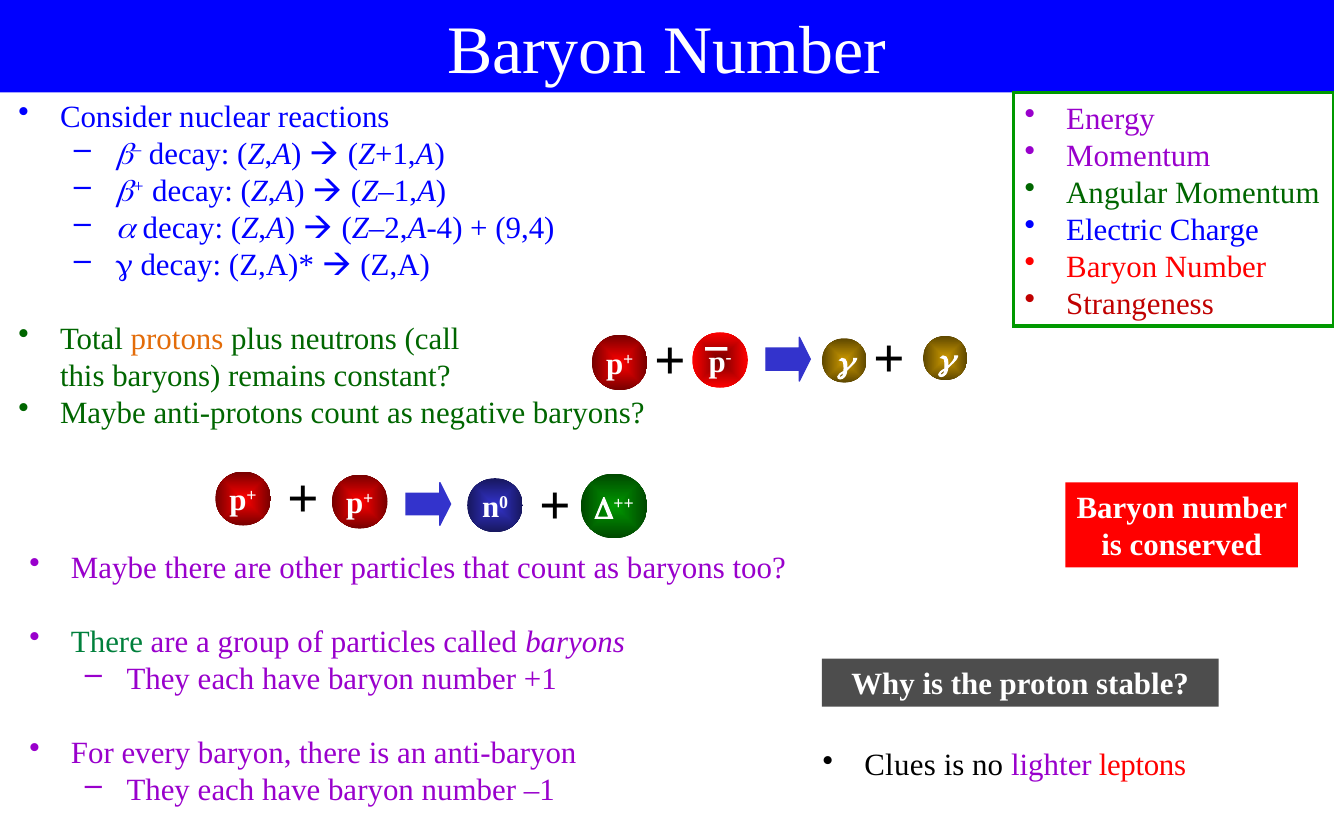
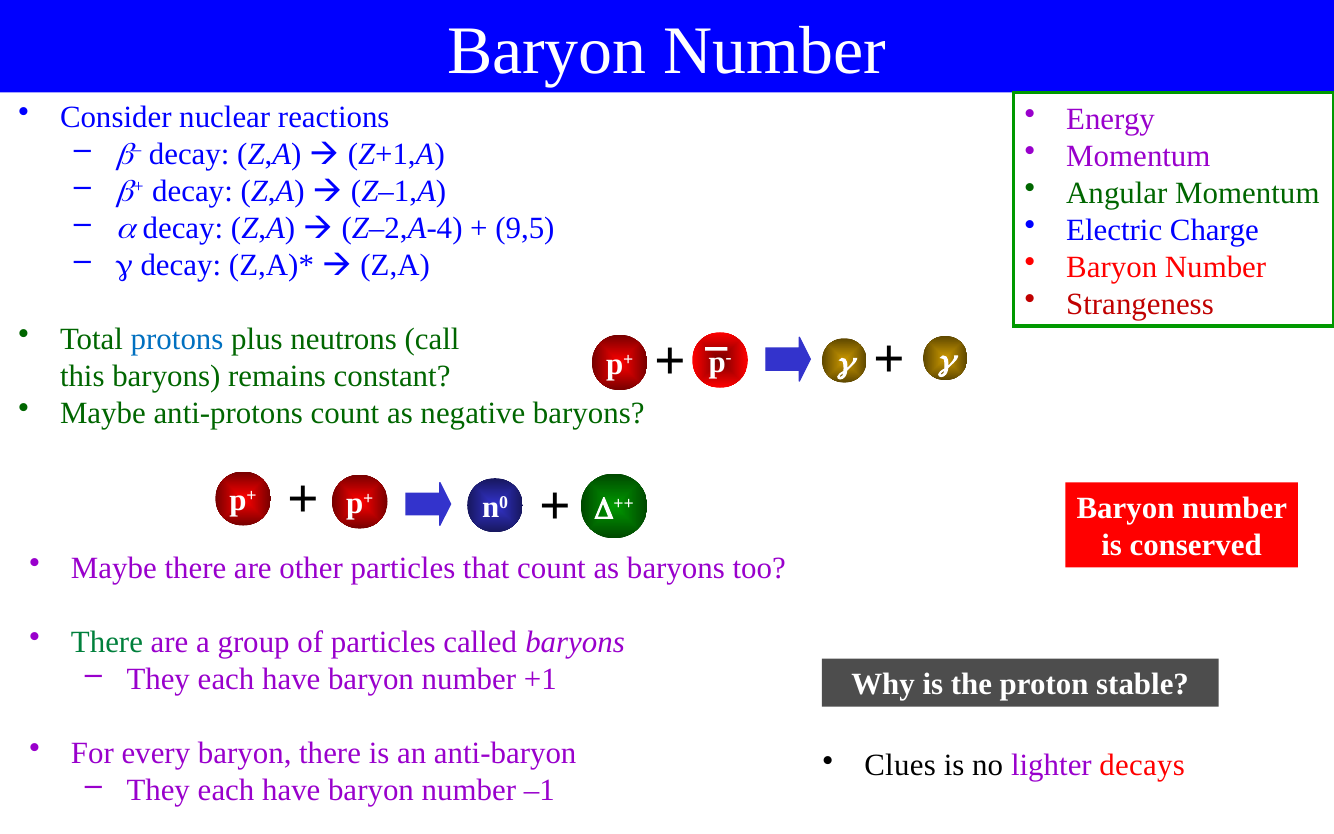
9,4: 9,4 -> 9,5
protons colour: orange -> blue
leptons: leptons -> decays
